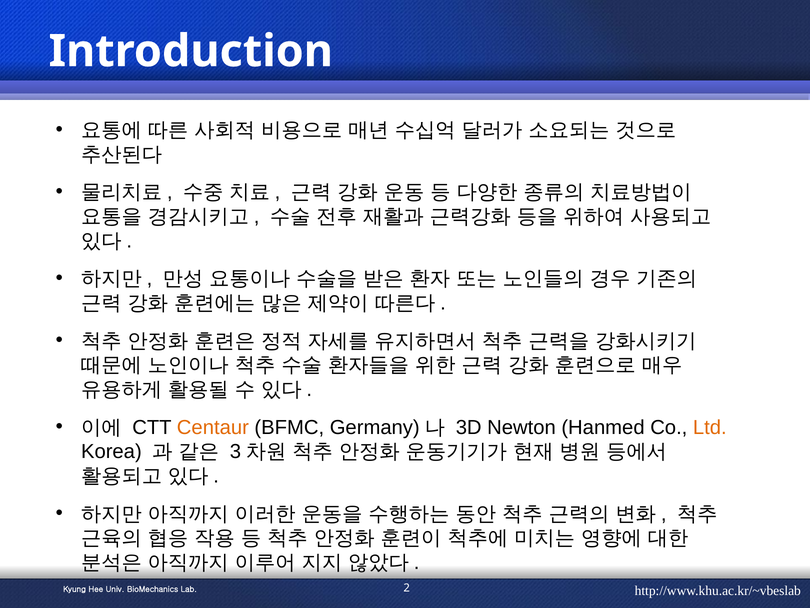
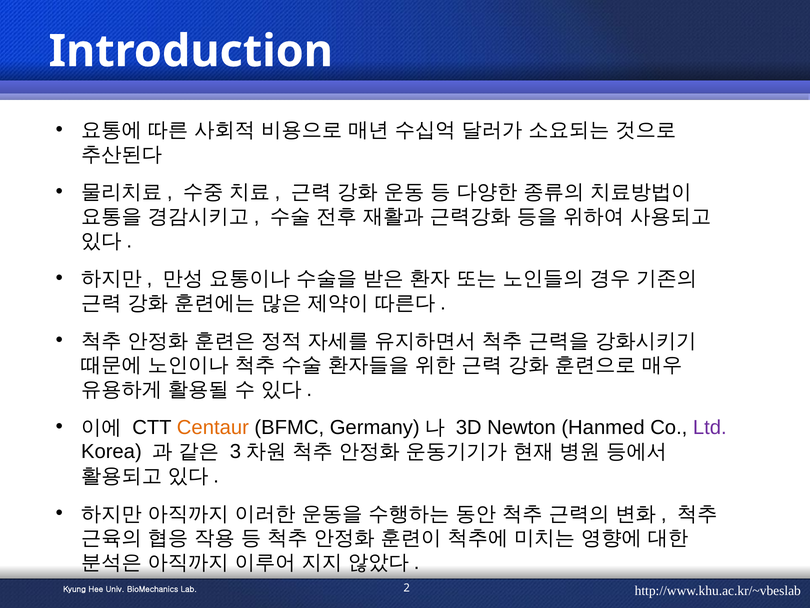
Ltd colour: orange -> purple
